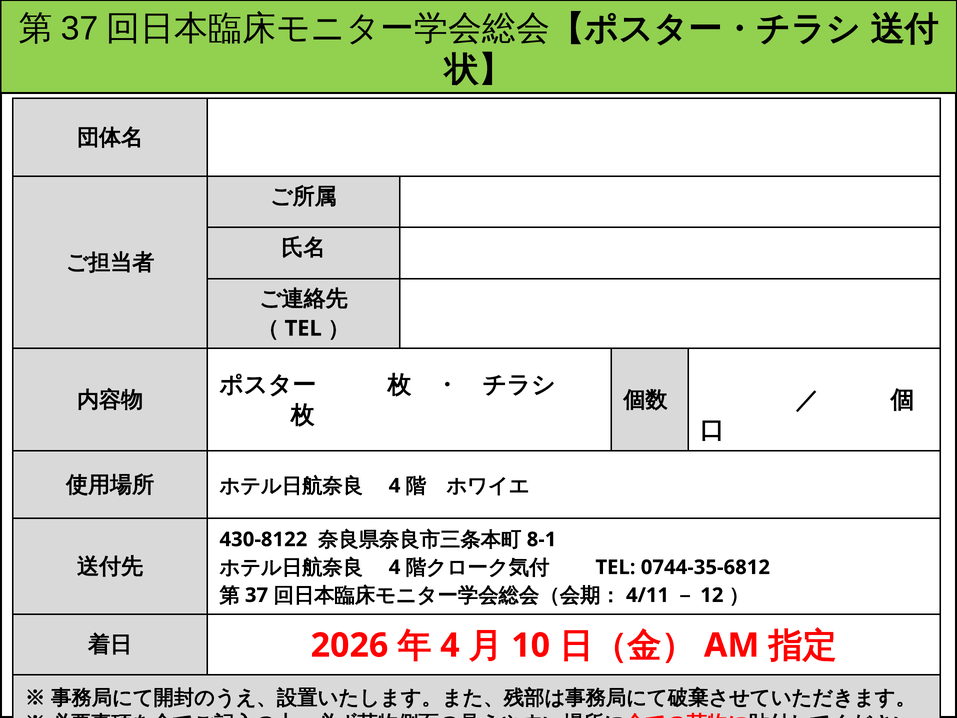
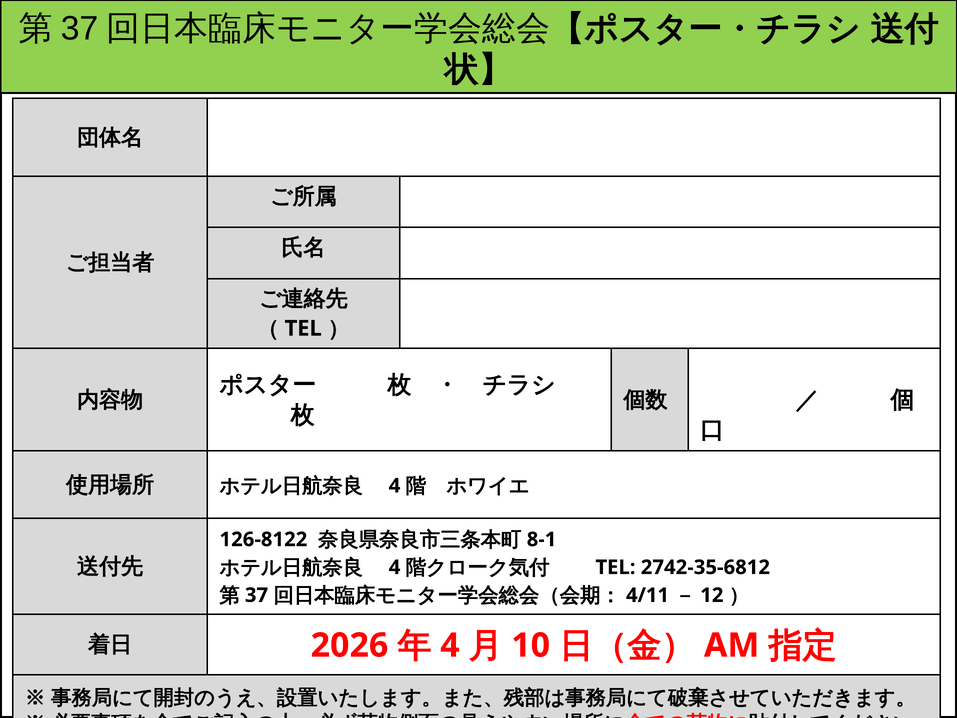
430-8122: 430-8122 -> 126-8122
0744-35-6812: 0744-35-6812 -> 2742-35-6812
